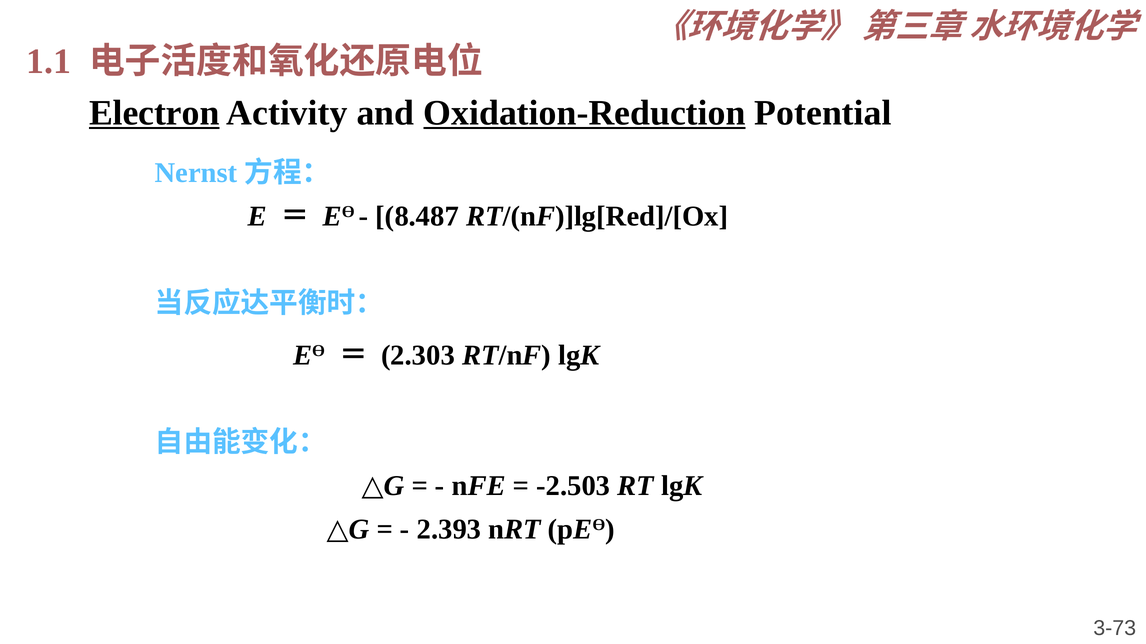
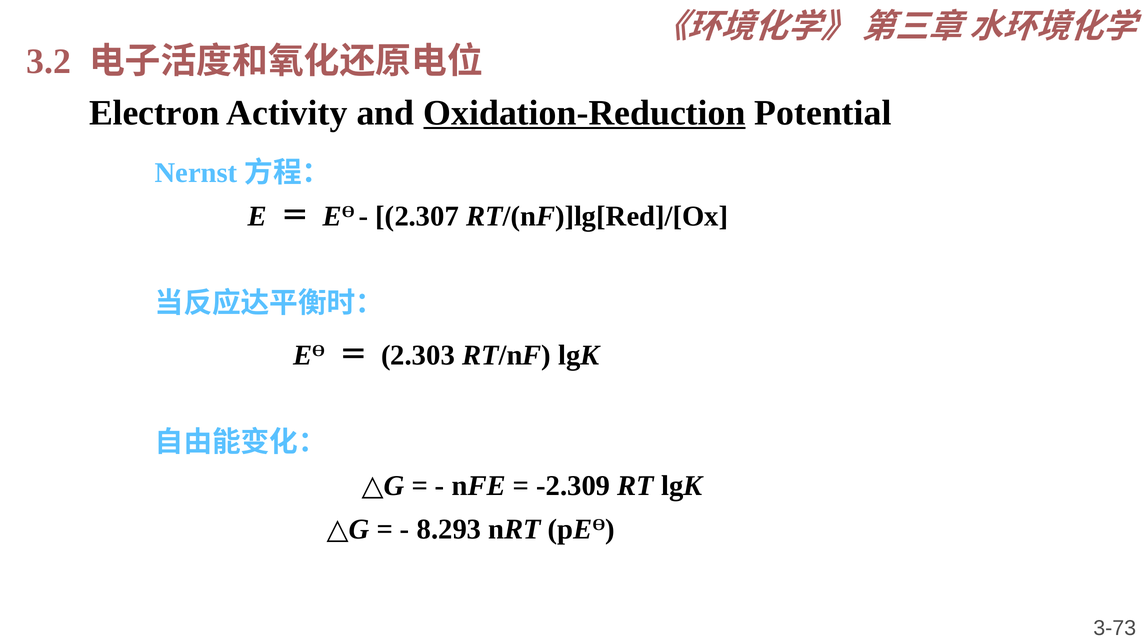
1.1: 1.1 -> 3.2
Electron underline: present -> none
8.487: 8.487 -> 2.307
-2.503: -2.503 -> -2.309
2.393: 2.393 -> 8.293
